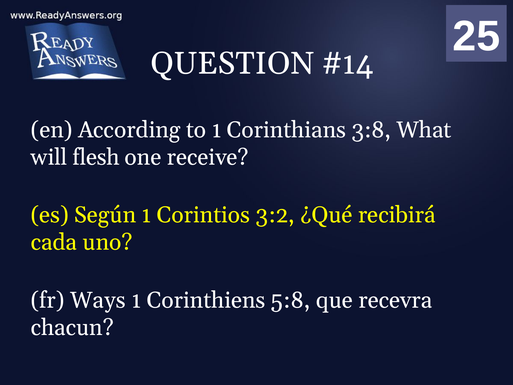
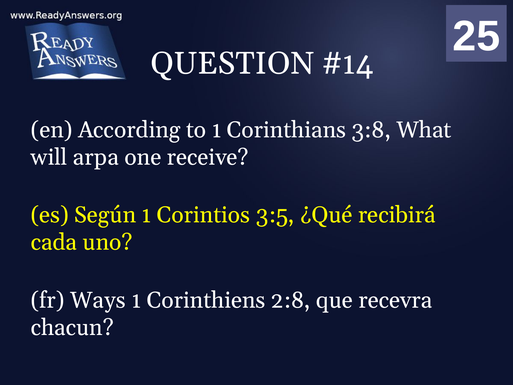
flesh: flesh -> arpa
3:2: 3:2 -> 3:5
5:8: 5:8 -> 2:8
